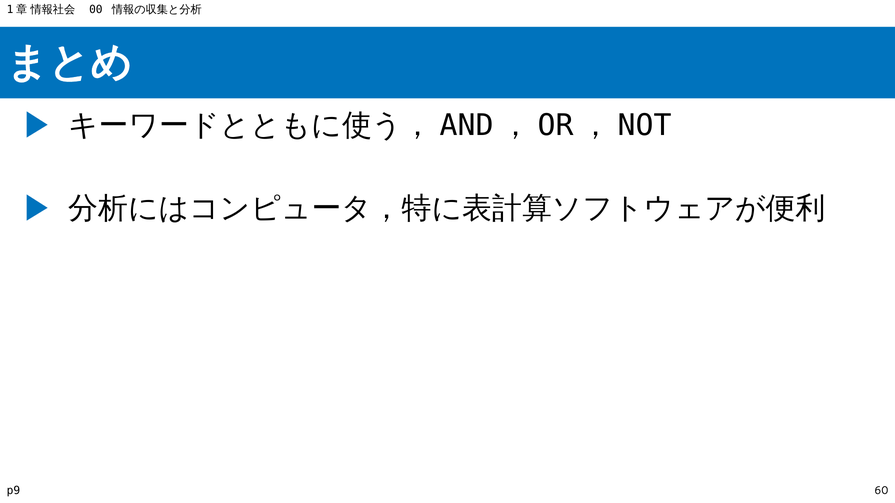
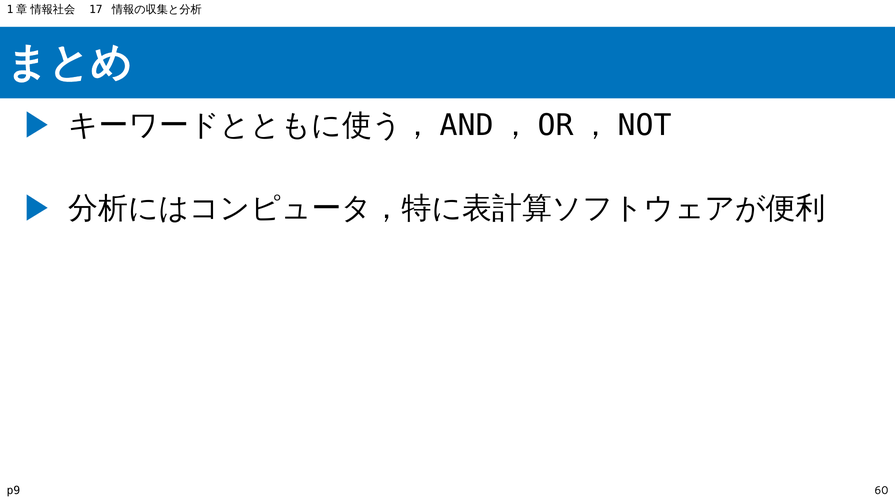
00: 00 -> 17
